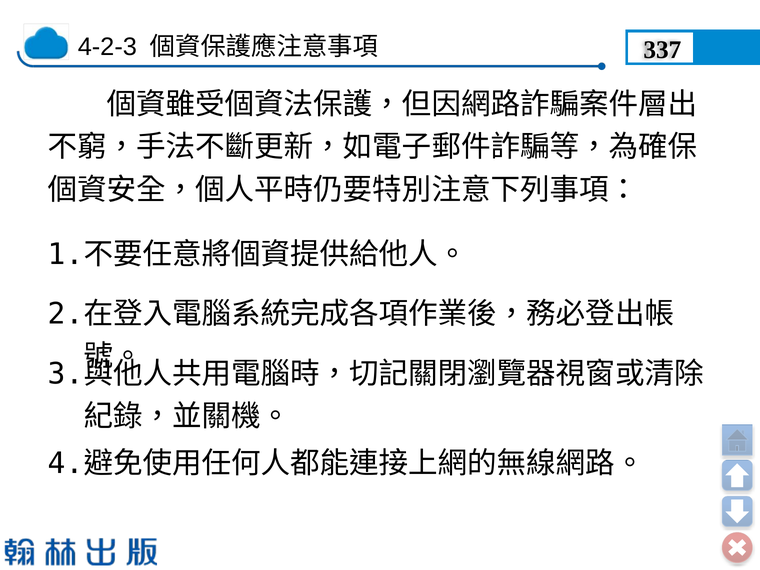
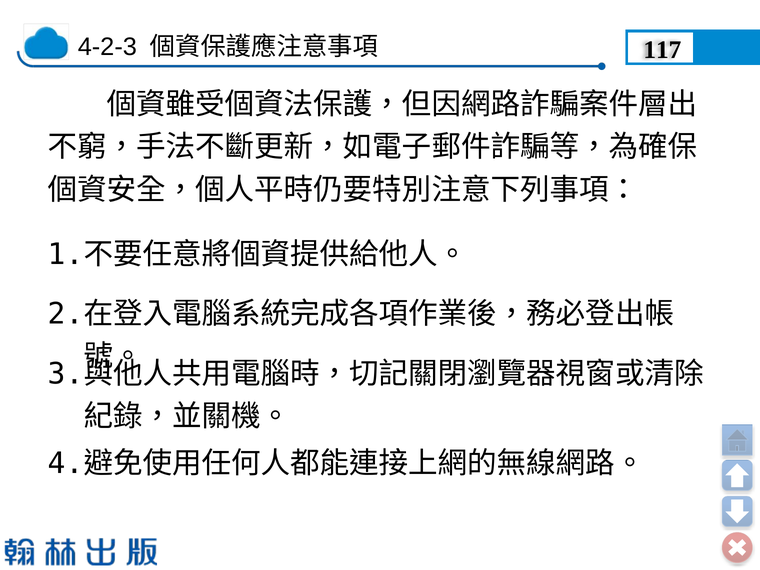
337: 337 -> 117
